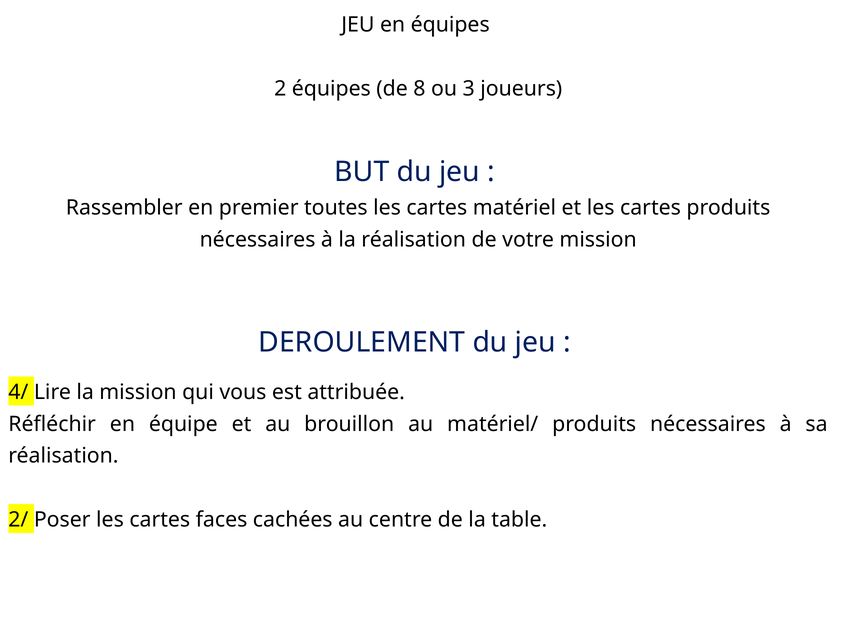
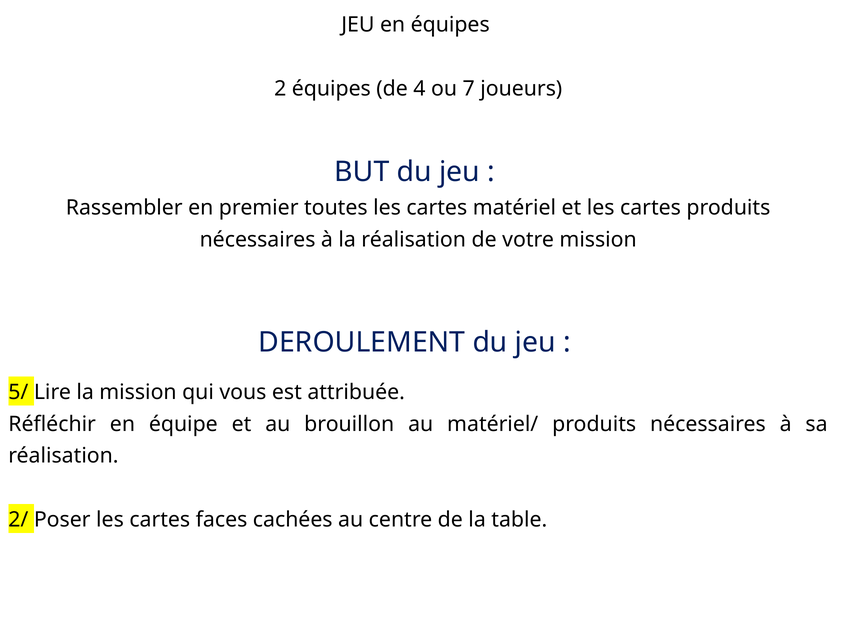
8: 8 -> 4
3: 3 -> 7
4/: 4/ -> 5/
